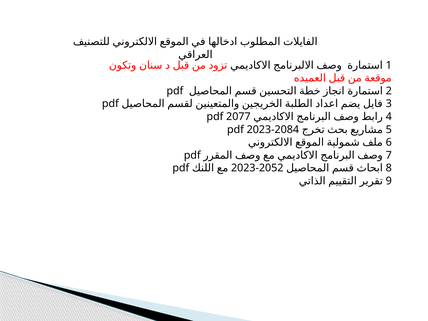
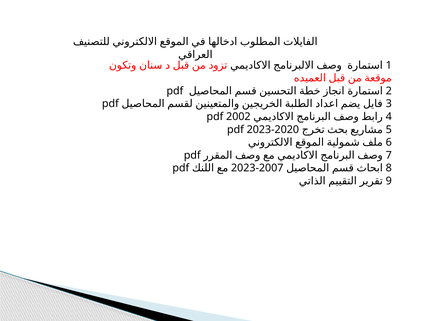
2077: 2077 -> 2002
2084: 2084 -> 2020
2052: 2052 -> 2007
